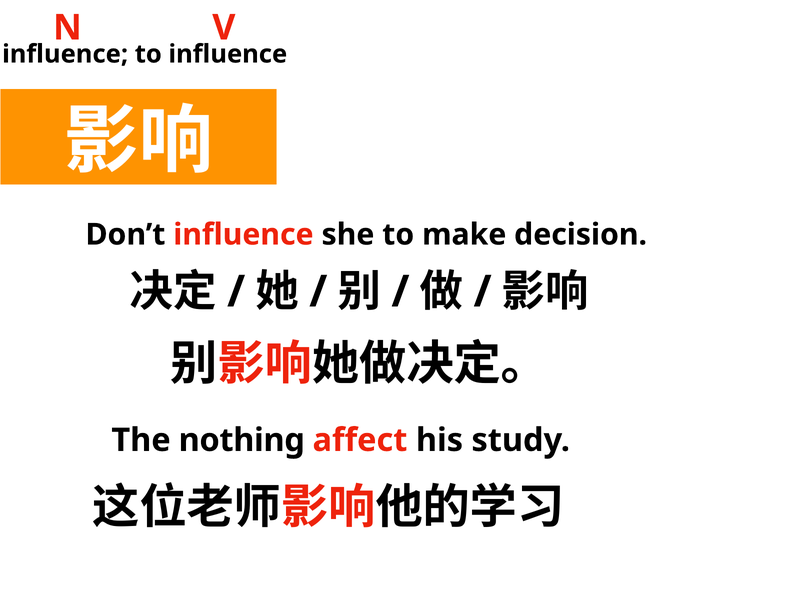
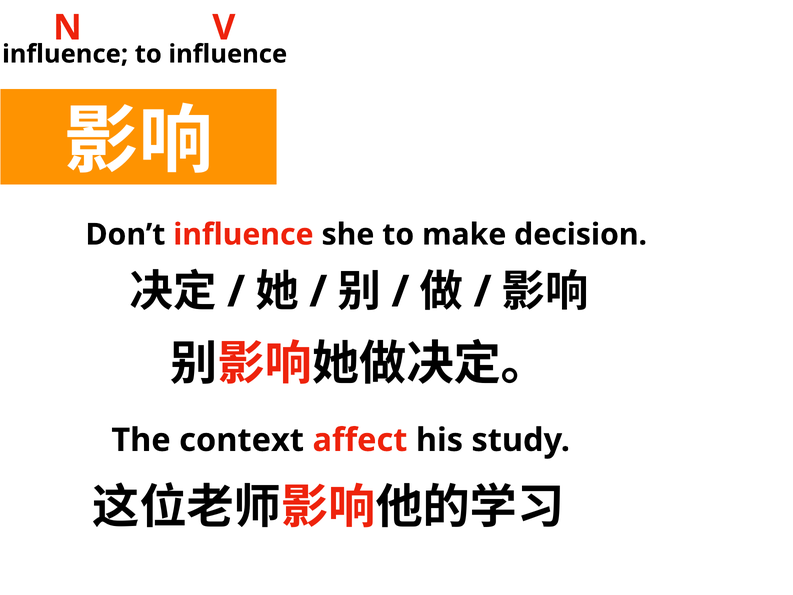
nothing: nothing -> context
